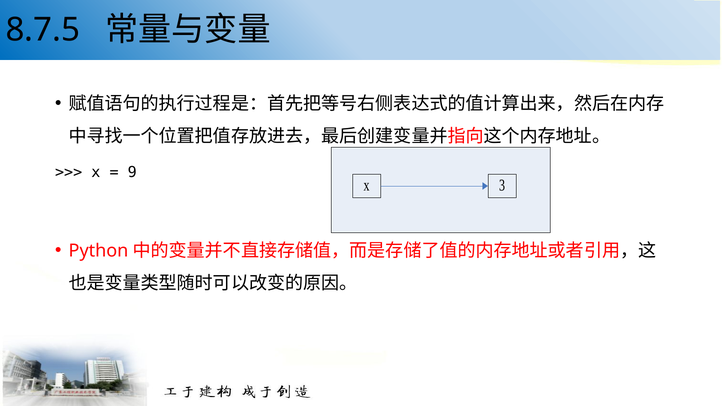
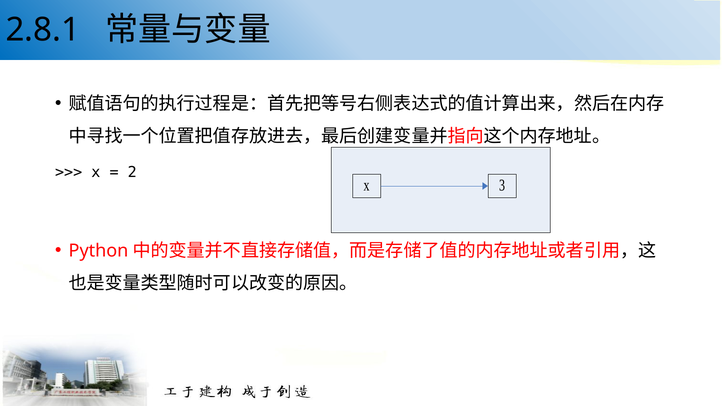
8.7.5: 8.7.5 -> 2.8.1
9: 9 -> 2
